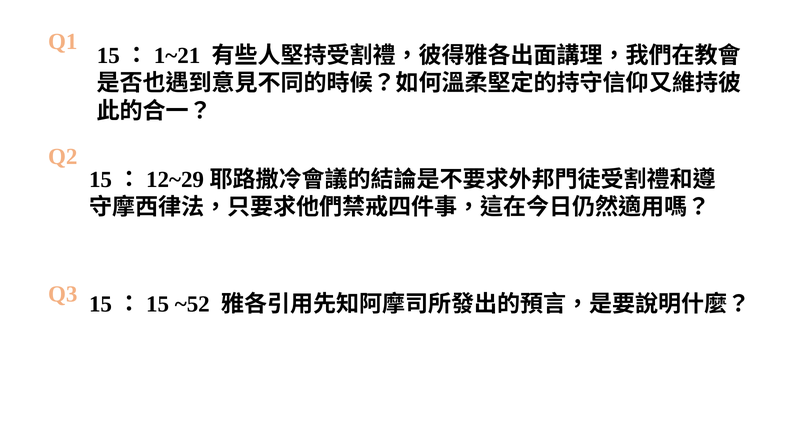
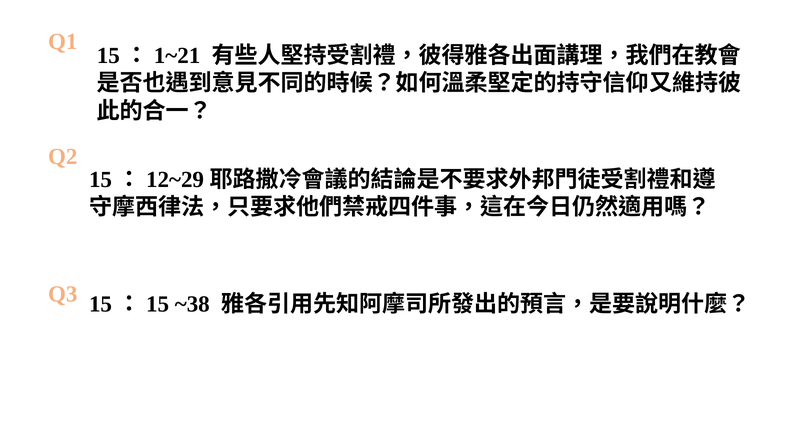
~52: ~52 -> ~38
